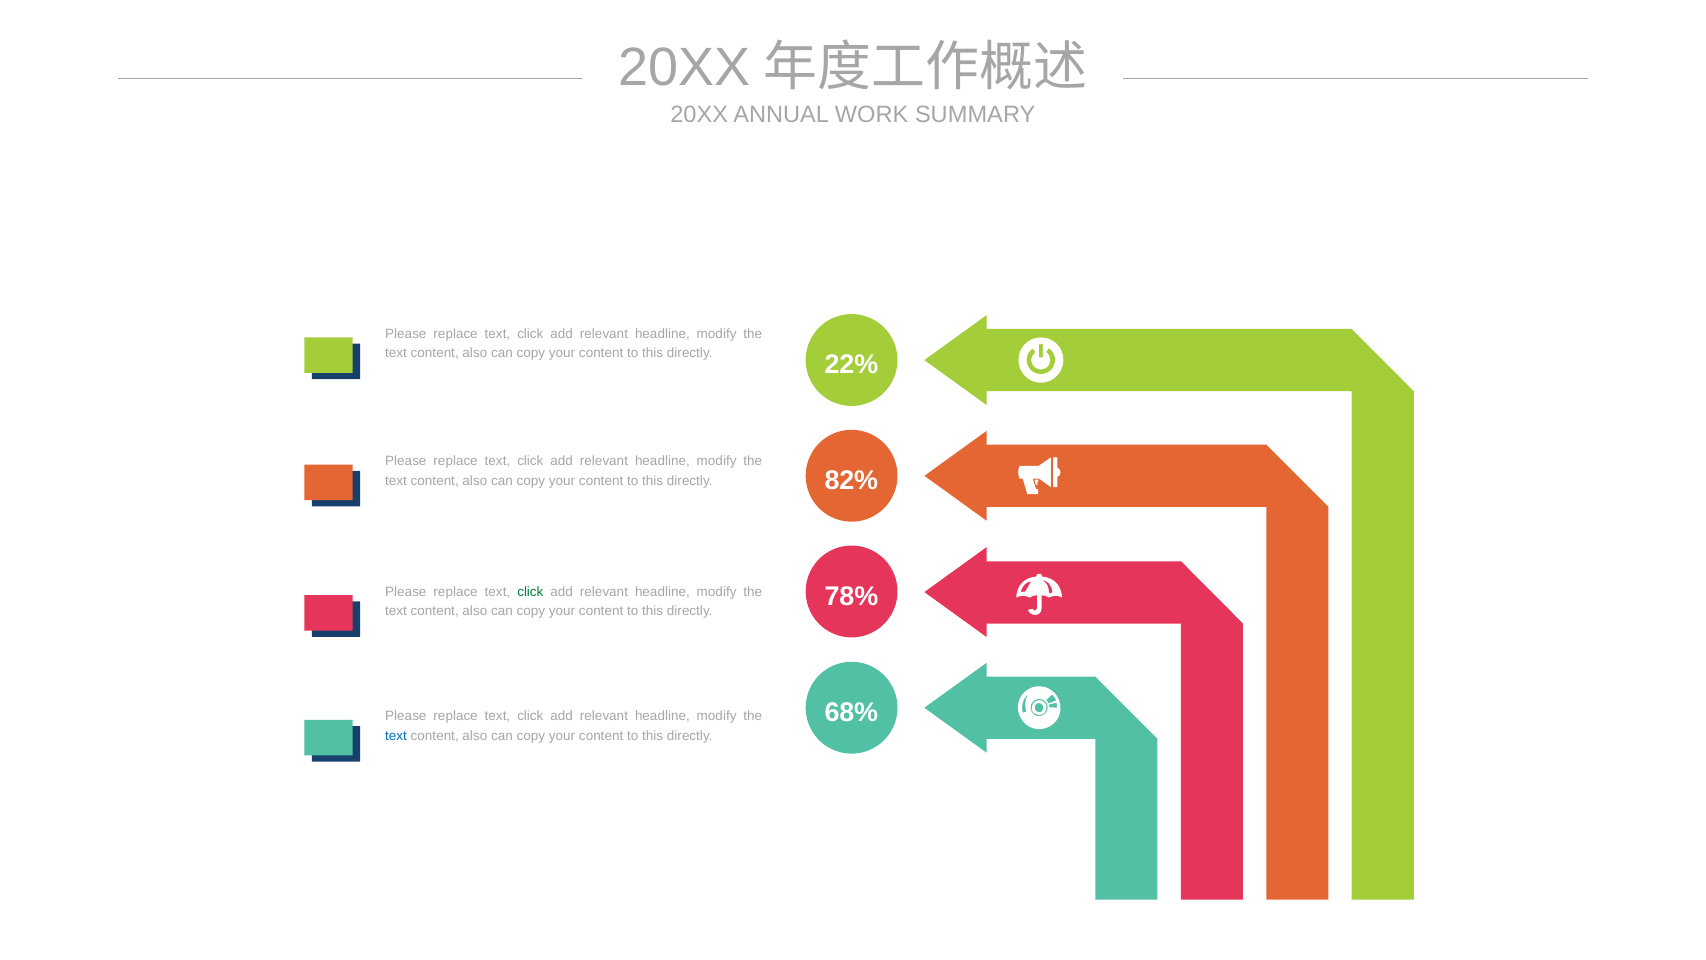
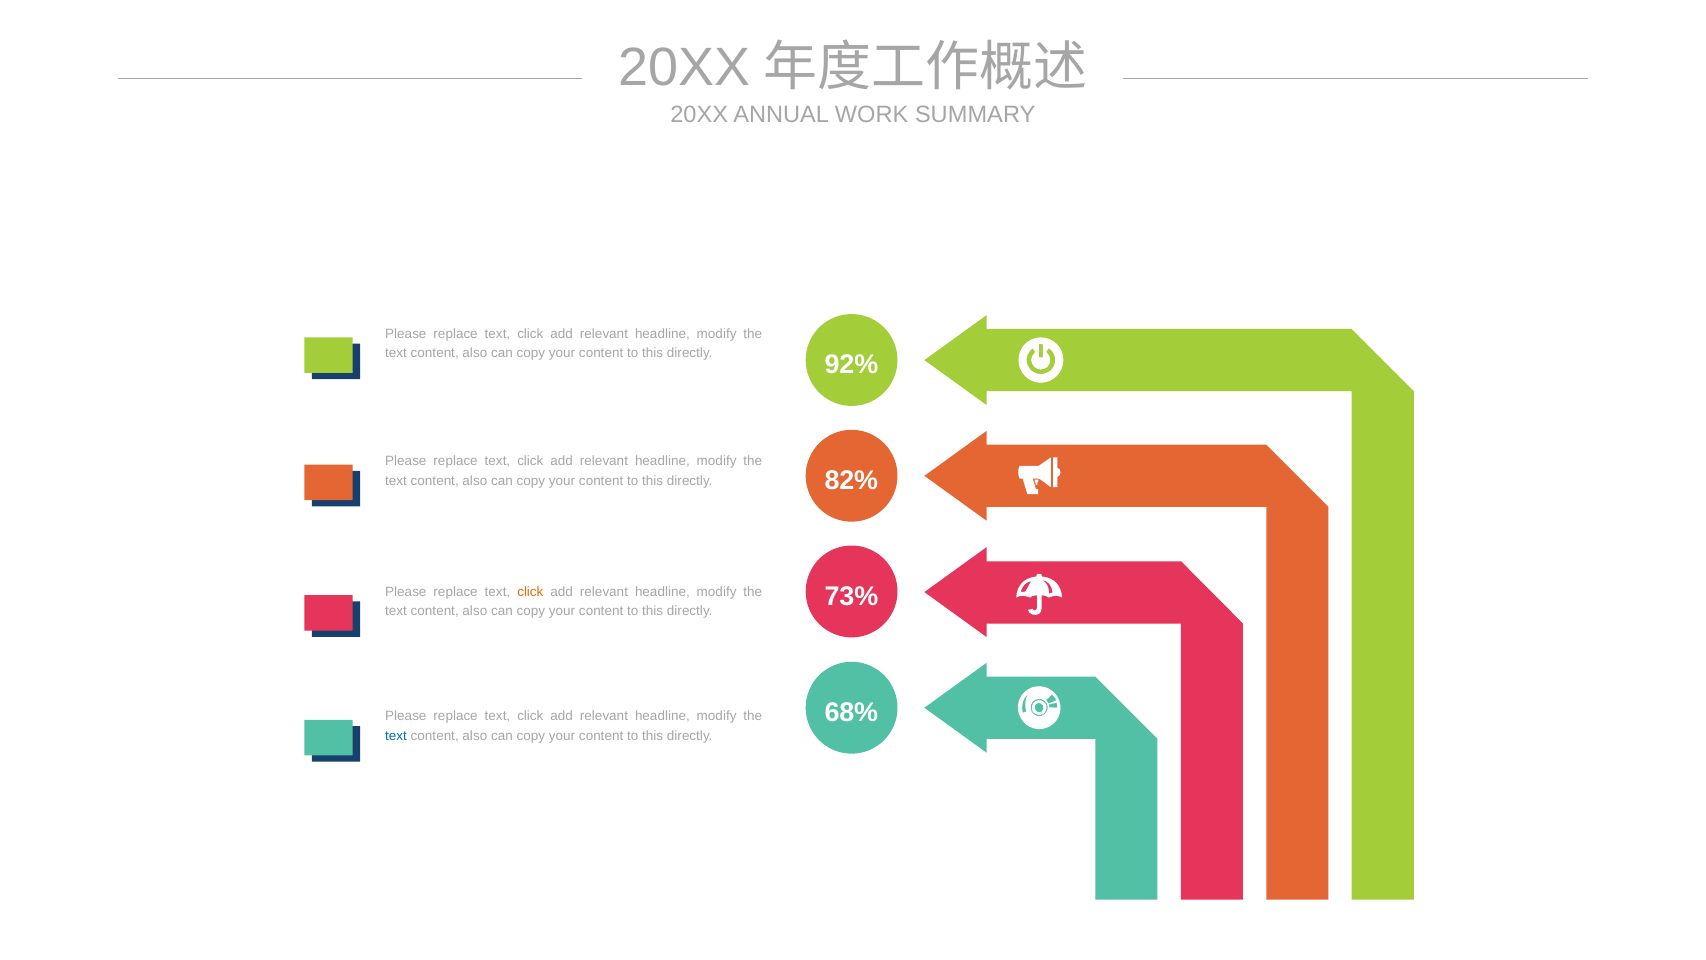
22%: 22% -> 92%
78%: 78% -> 73%
click at (530, 591) colour: green -> orange
